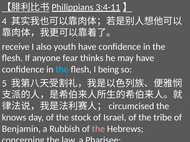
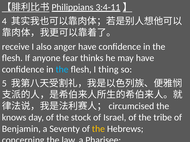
youth: youth -> anger
being: being -> thing
Rubbish: Rubbish -> Seventy
the at (98, 129) colour: pink -> yellow
